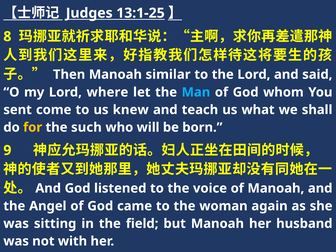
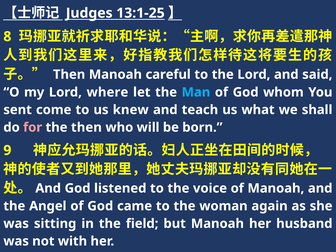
similar: similar -> careful
for colour: yellow -> pink
the such: such -> then
